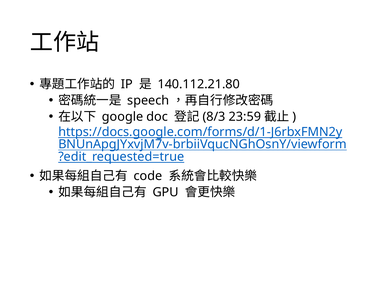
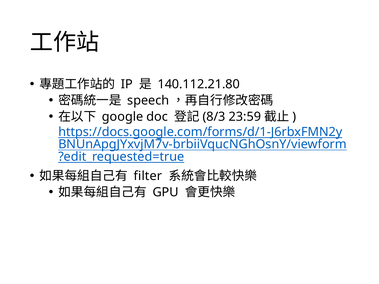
code: code -> filter
